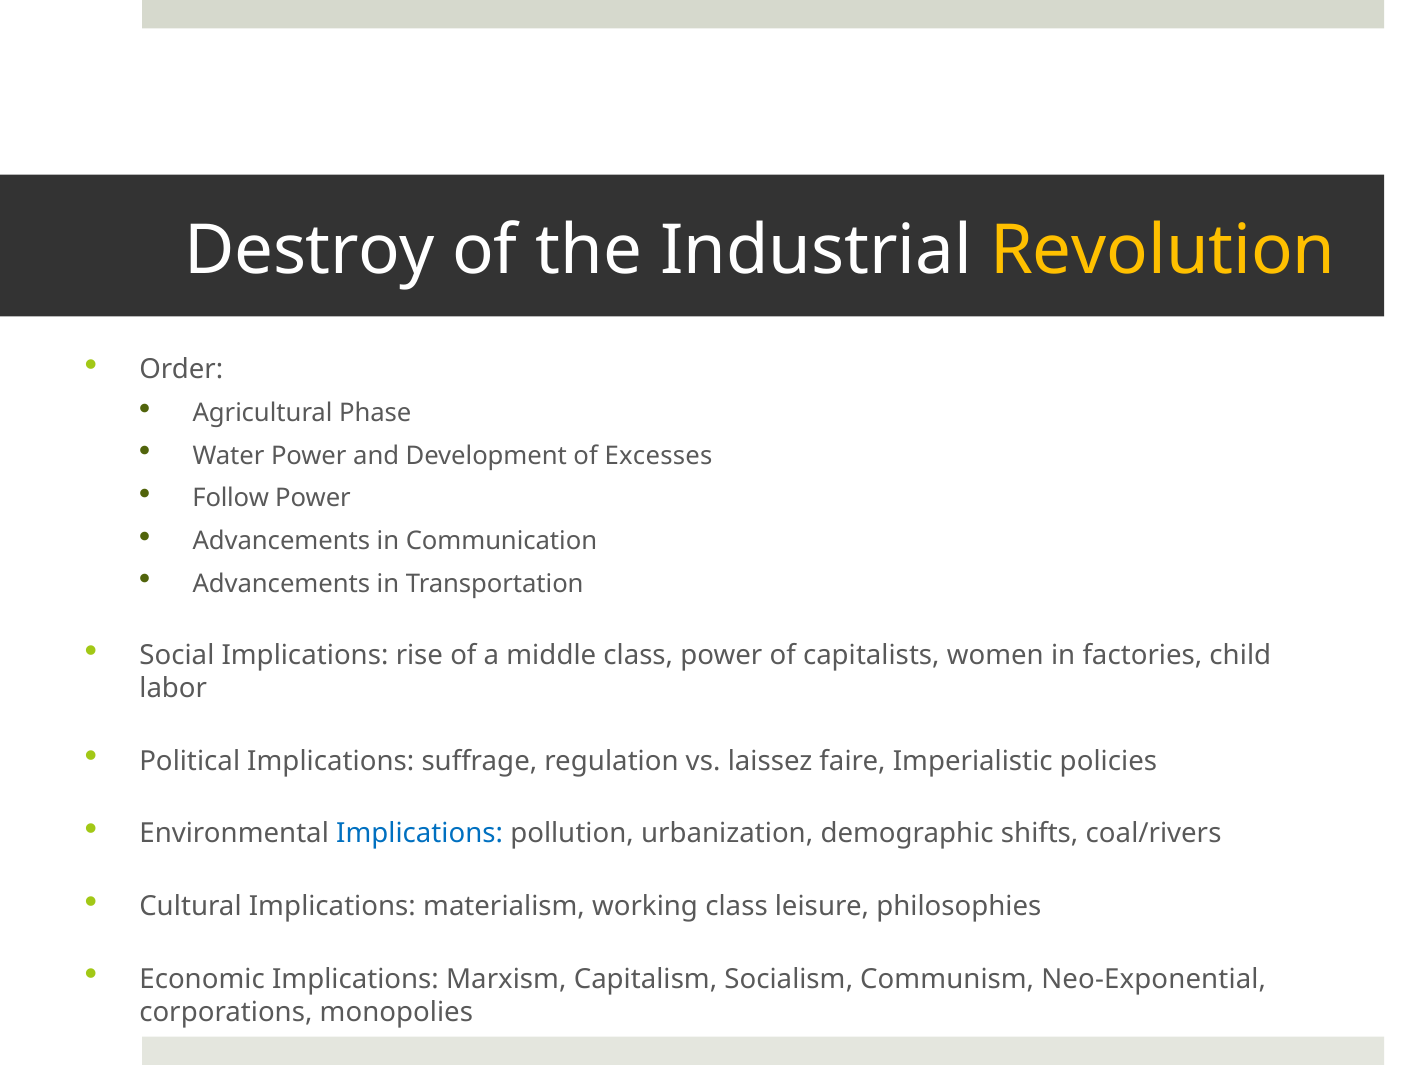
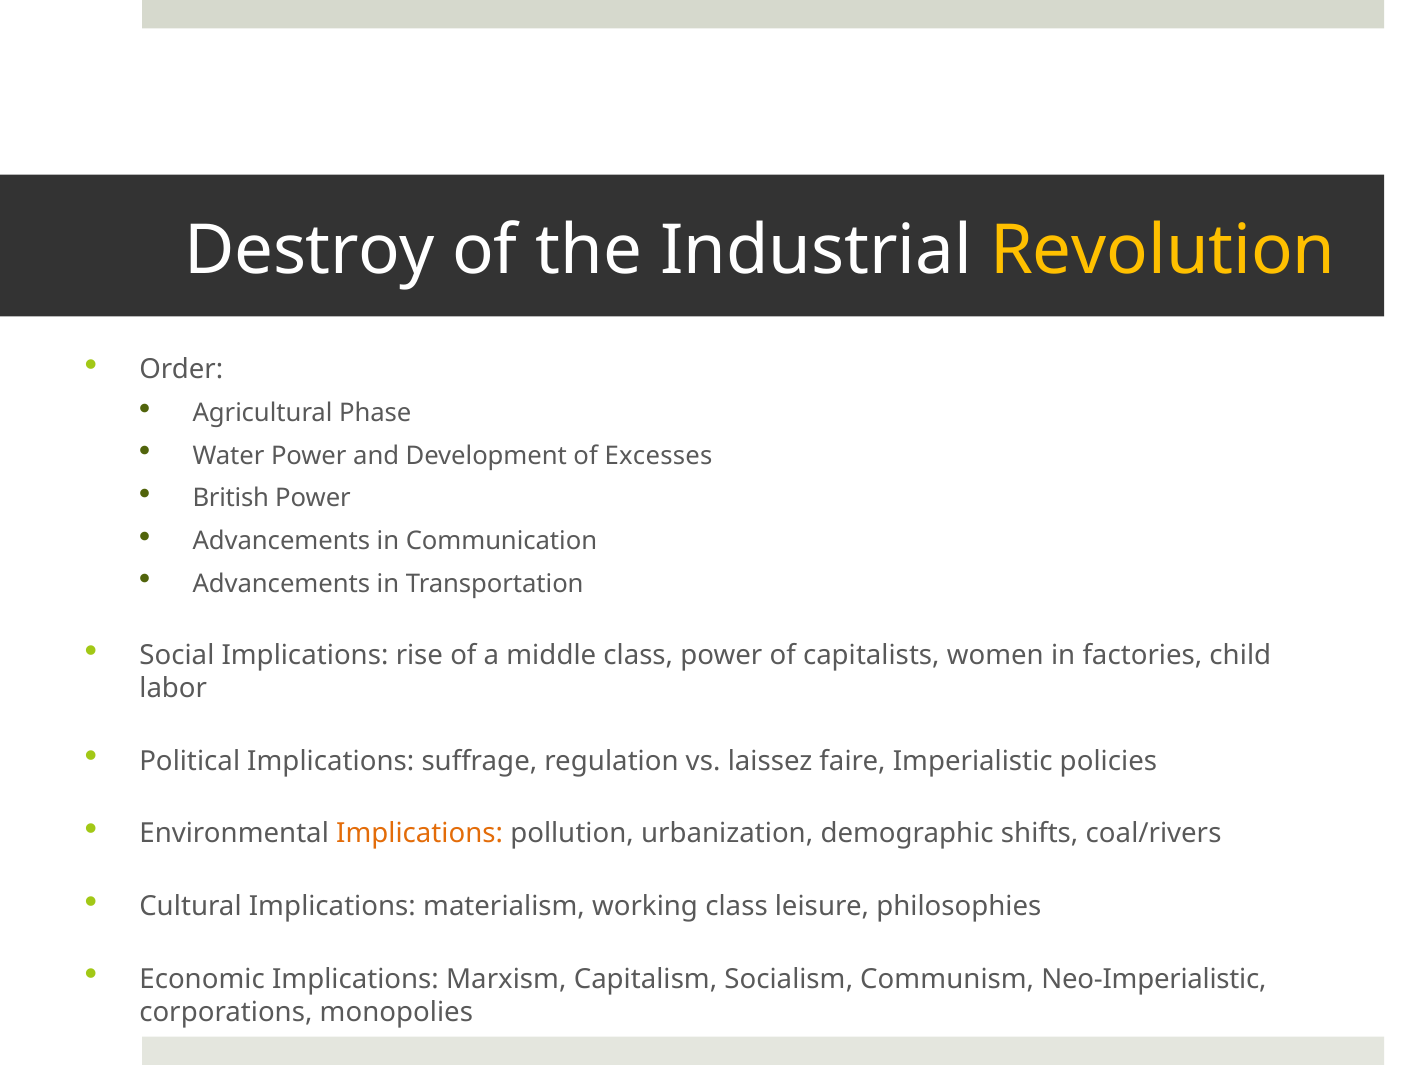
Follow: Follow -> British
Implications at (420, 834) colour: blue -> orange
Neo-Exponential: Neo-Exponential -> Neo-Imperialistic
